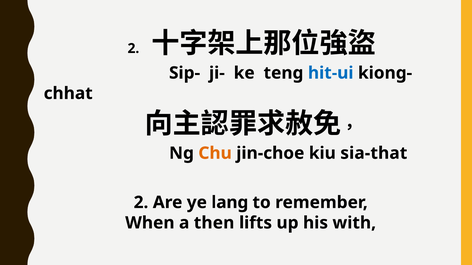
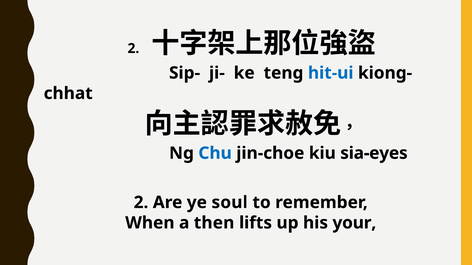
Chu colour: orange -> blue
sia-that: sia-that -> sia-eyes
lang: lang -> soul
with: with -> your
